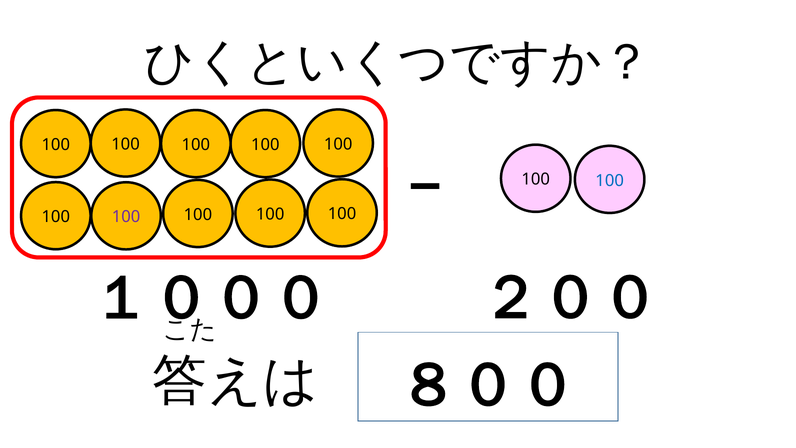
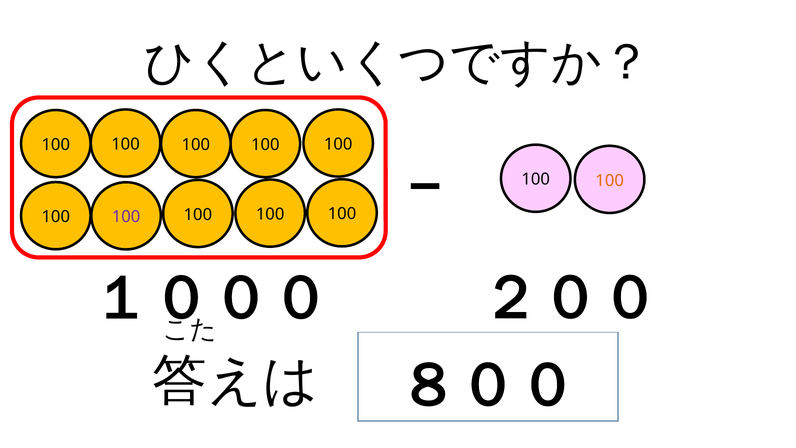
100 at (610, 180) colour: blue -> orange
